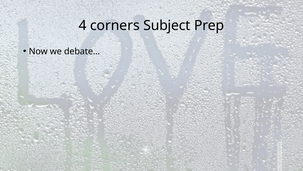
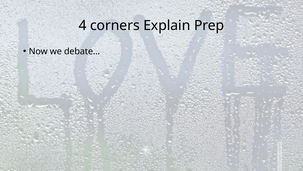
Subject: Subject -> Explain
